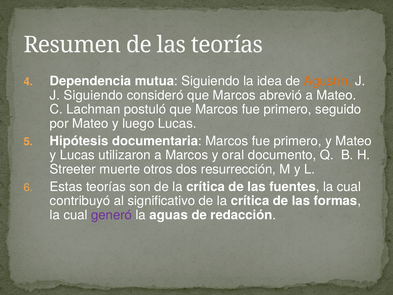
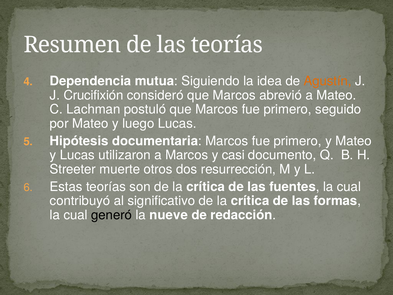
J Siguiendo: Siguiendo -> Crucifixión
oral: oral -> casi
generó colour: purple -> black
aguas: aguas -> nueve
